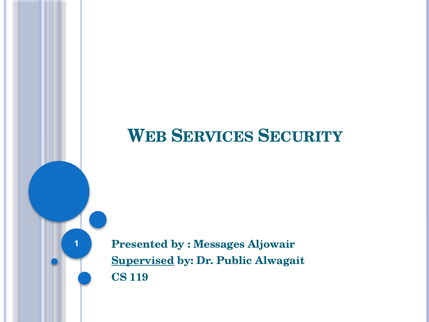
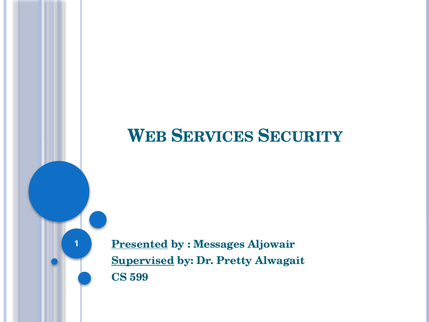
Presented underline: none -> present
Public: Public -> Pretty
119: 119 -> 599
